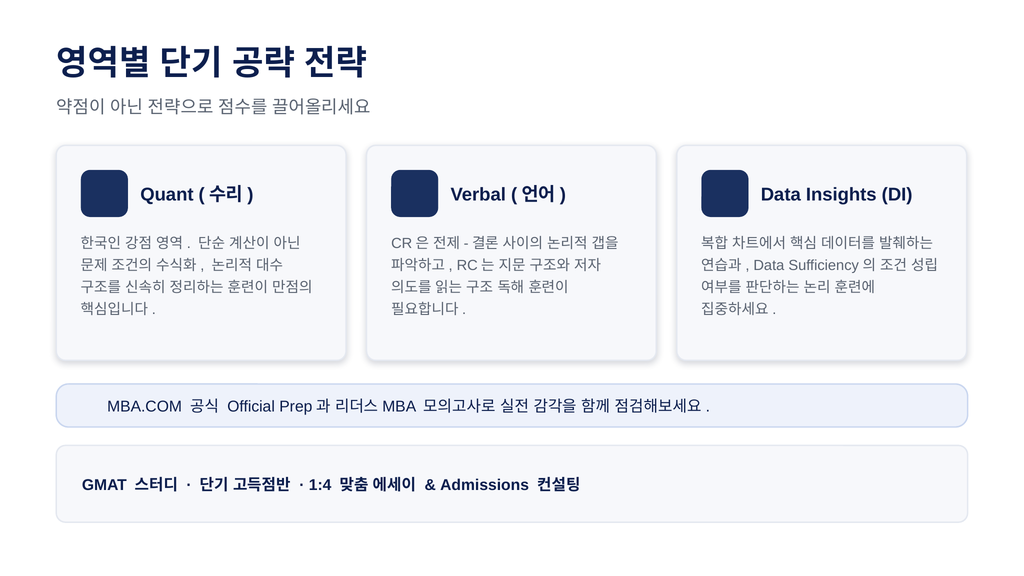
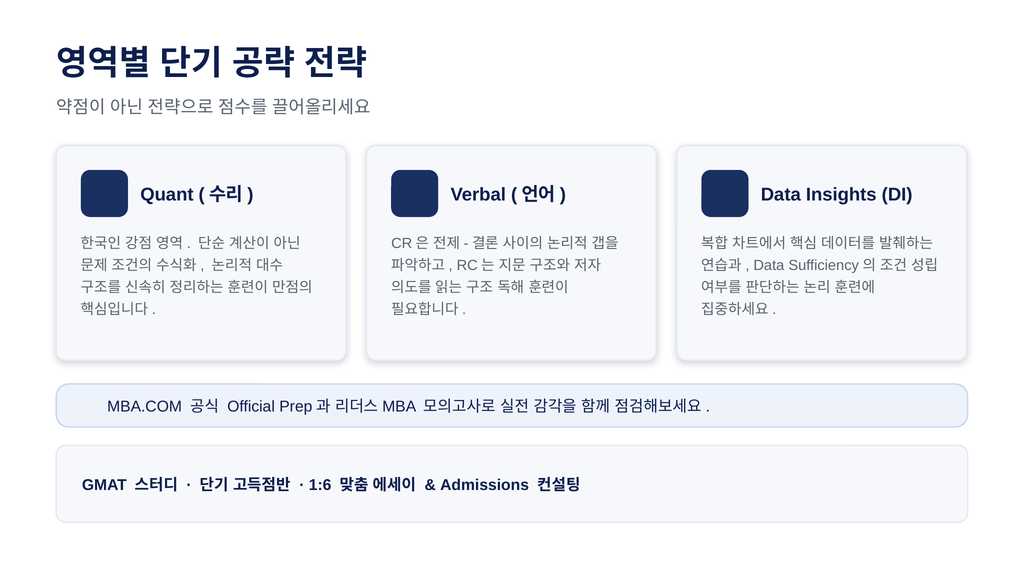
1:4: 1:4 -> 1:6
